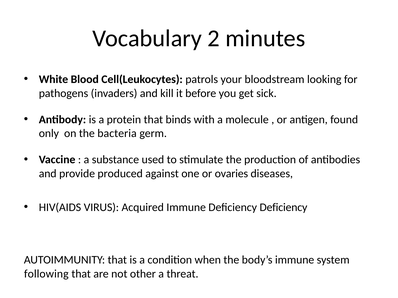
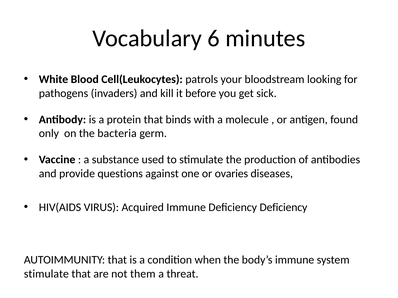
2: 2 -> 6
produced: produced -> questions
following at (46, 274): following -> stimulate
other: other -> them
